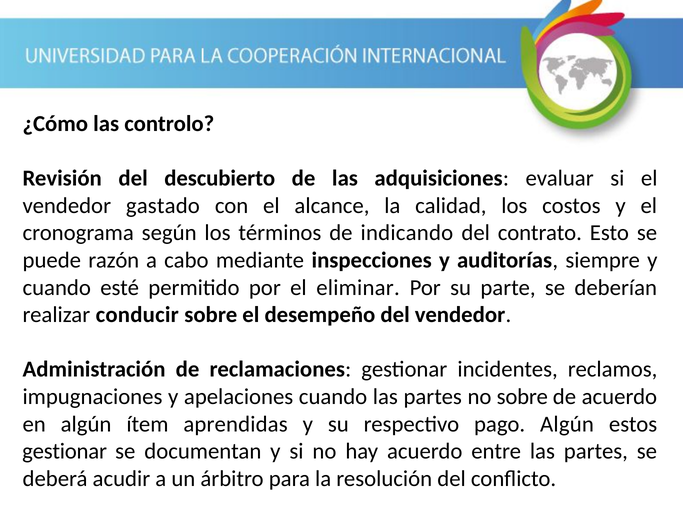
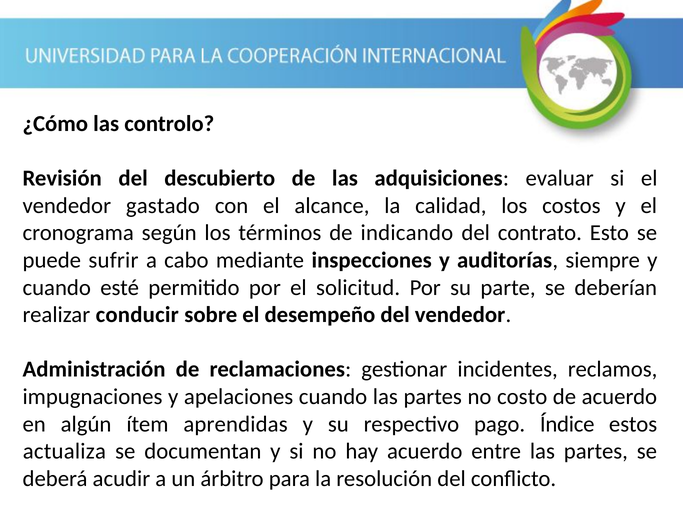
razón: razón -> sufrir
eliminar: eliminar -> solicitud
no sobre: sobre -> costo
pago Algún: Algún -> Índice
gestionar at (65, 452): gestionar -> actualiza
